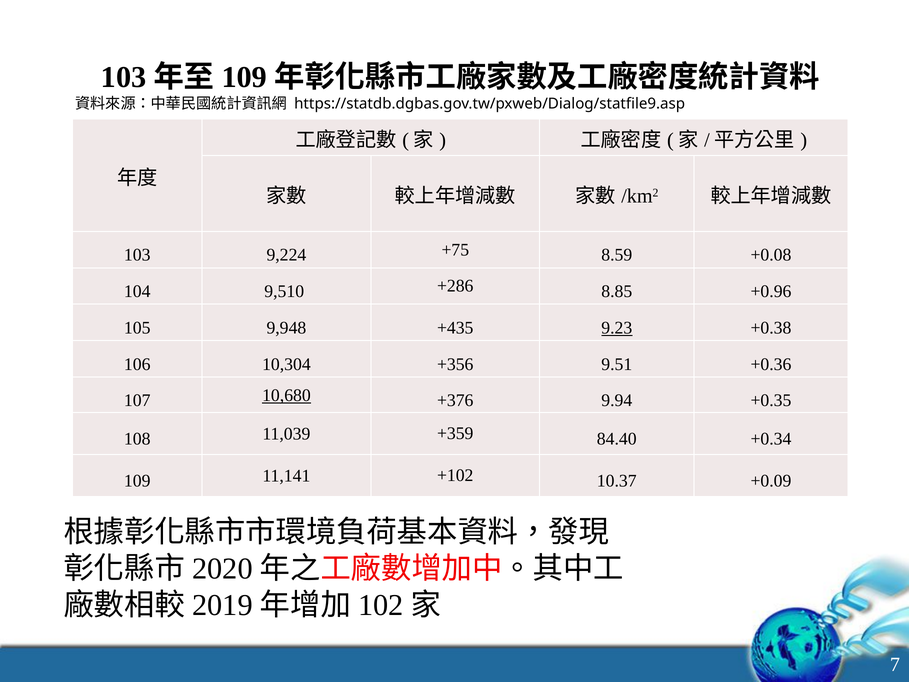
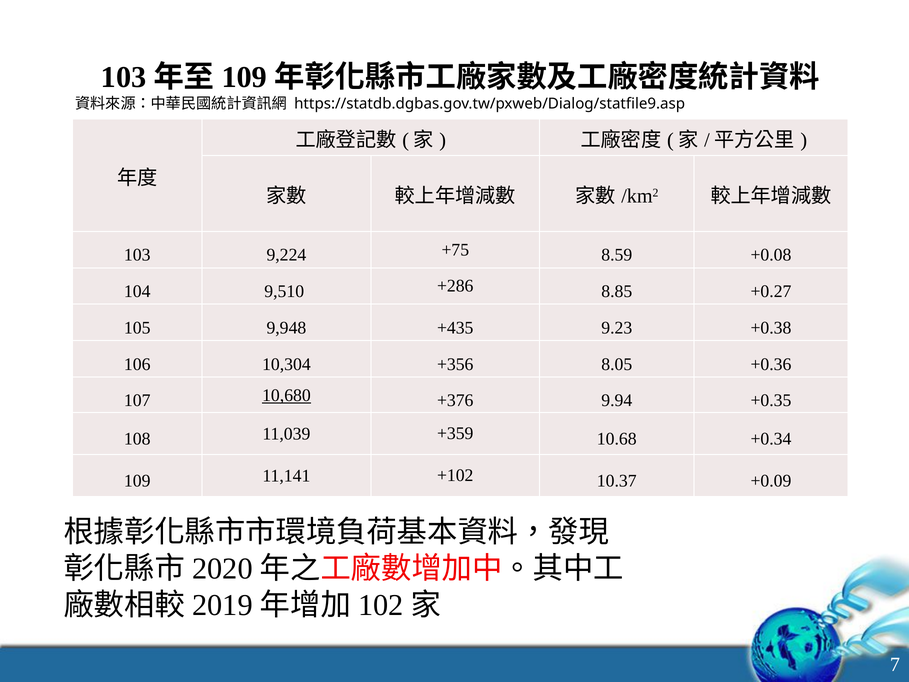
+0.96: +0.96 -> +0.27
9.23 underline: present -> none
9.51: 9.51 -> 8.05
84.40: 84.40 -> 10.68
